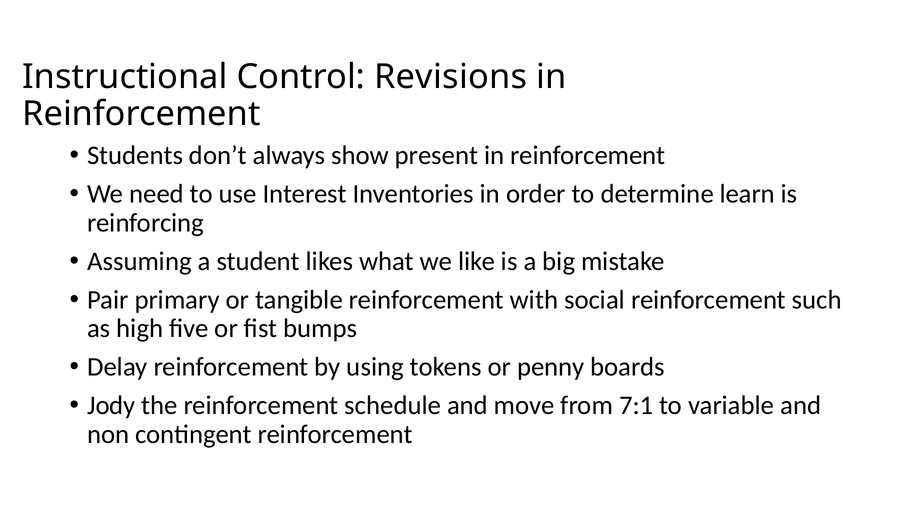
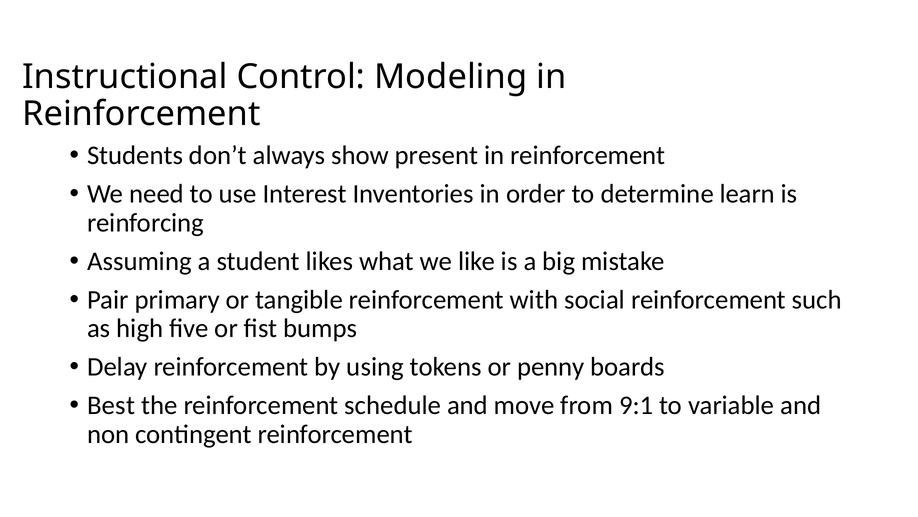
Revisions: Revisions -> Modeling
Jody: Jody -> Best
7:1: 7:1 -> 9:1
